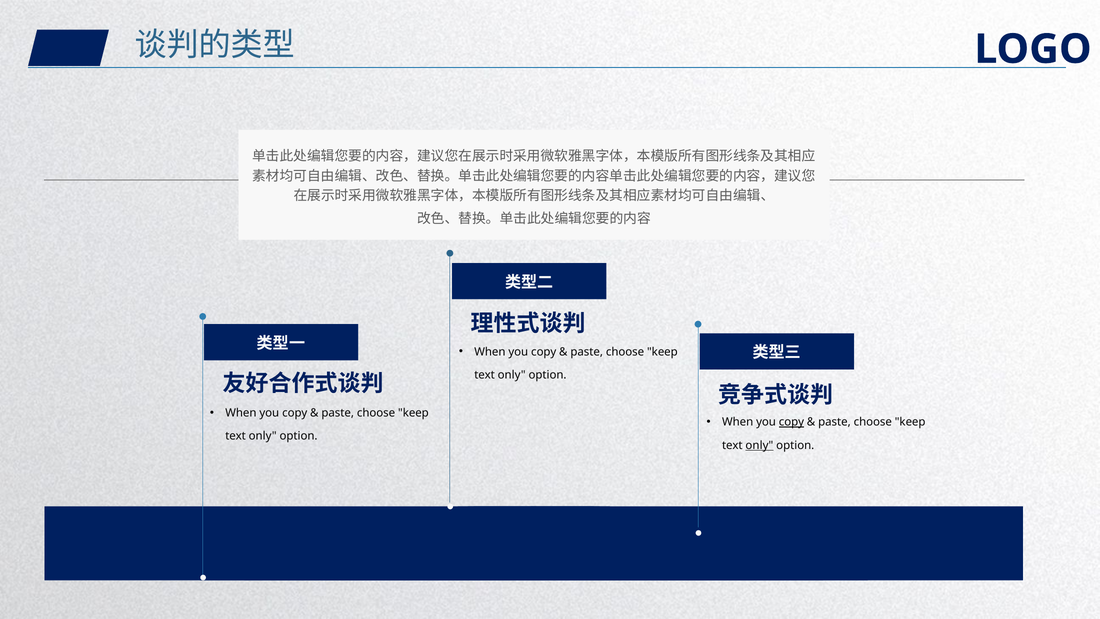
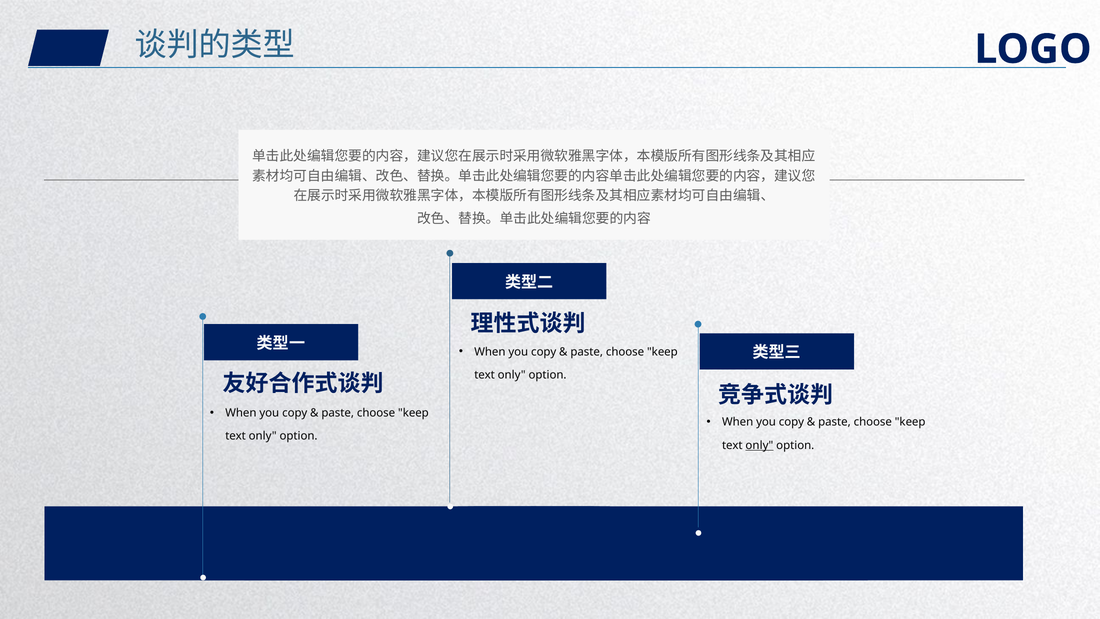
copy at (791, 422) underline: present -> none
